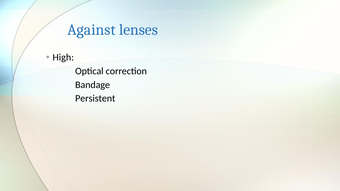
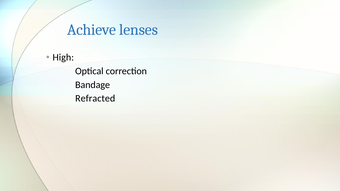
Against: Against -> Achieve
Persistent: Persistent -> Refracted
